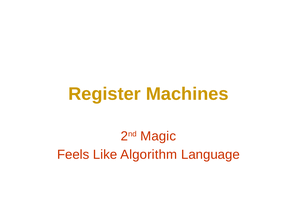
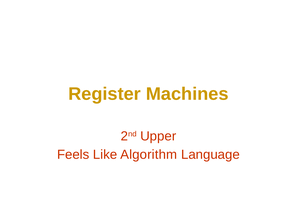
Magic: Magic -> Upper
